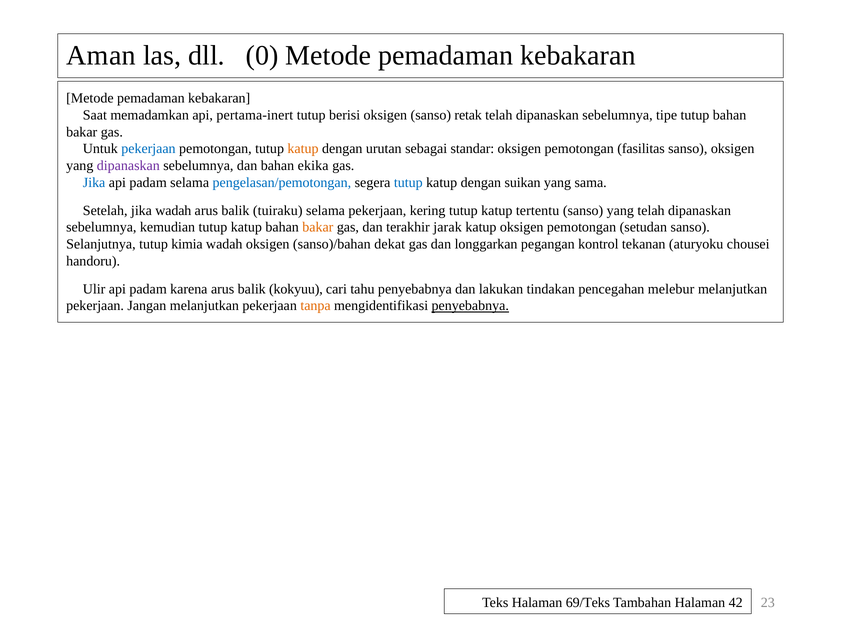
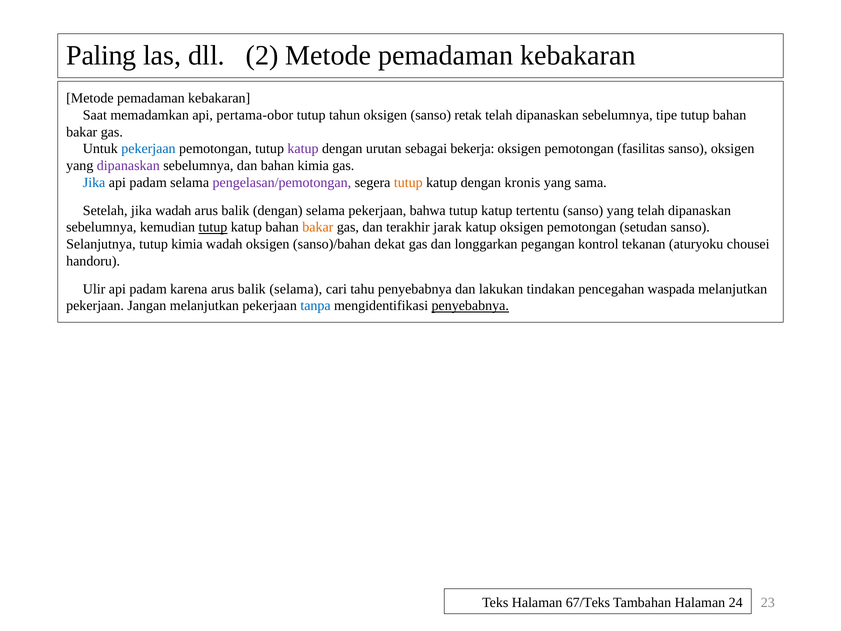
Aman: Aman -> Paling
0: 0 -> 2
pertama-inert: pertama-inert -> pertama-obor
berisi: berisi -> tahun
katup at (303, 149) colour: orange -> purple
standar: standar -> bekerja
bahan ekika: ekika -> kimia
pengelasan/pemotongan colour: blue -> purple
tutup at (408, 182) colour: blue -> orange
suikan: suikan -> kronis
balik tuiraku: tuiraku -> dengan
kering: kering -> bahwa
tutup at (213, 227) underline: none -> present
balik kokyuu: kokyuu -> selama
melebur: melebur -> waspada
tanpa colour: orange -> blue
69/Teks: 69/Teks -> 67/Teks
42: 42 -> 24
